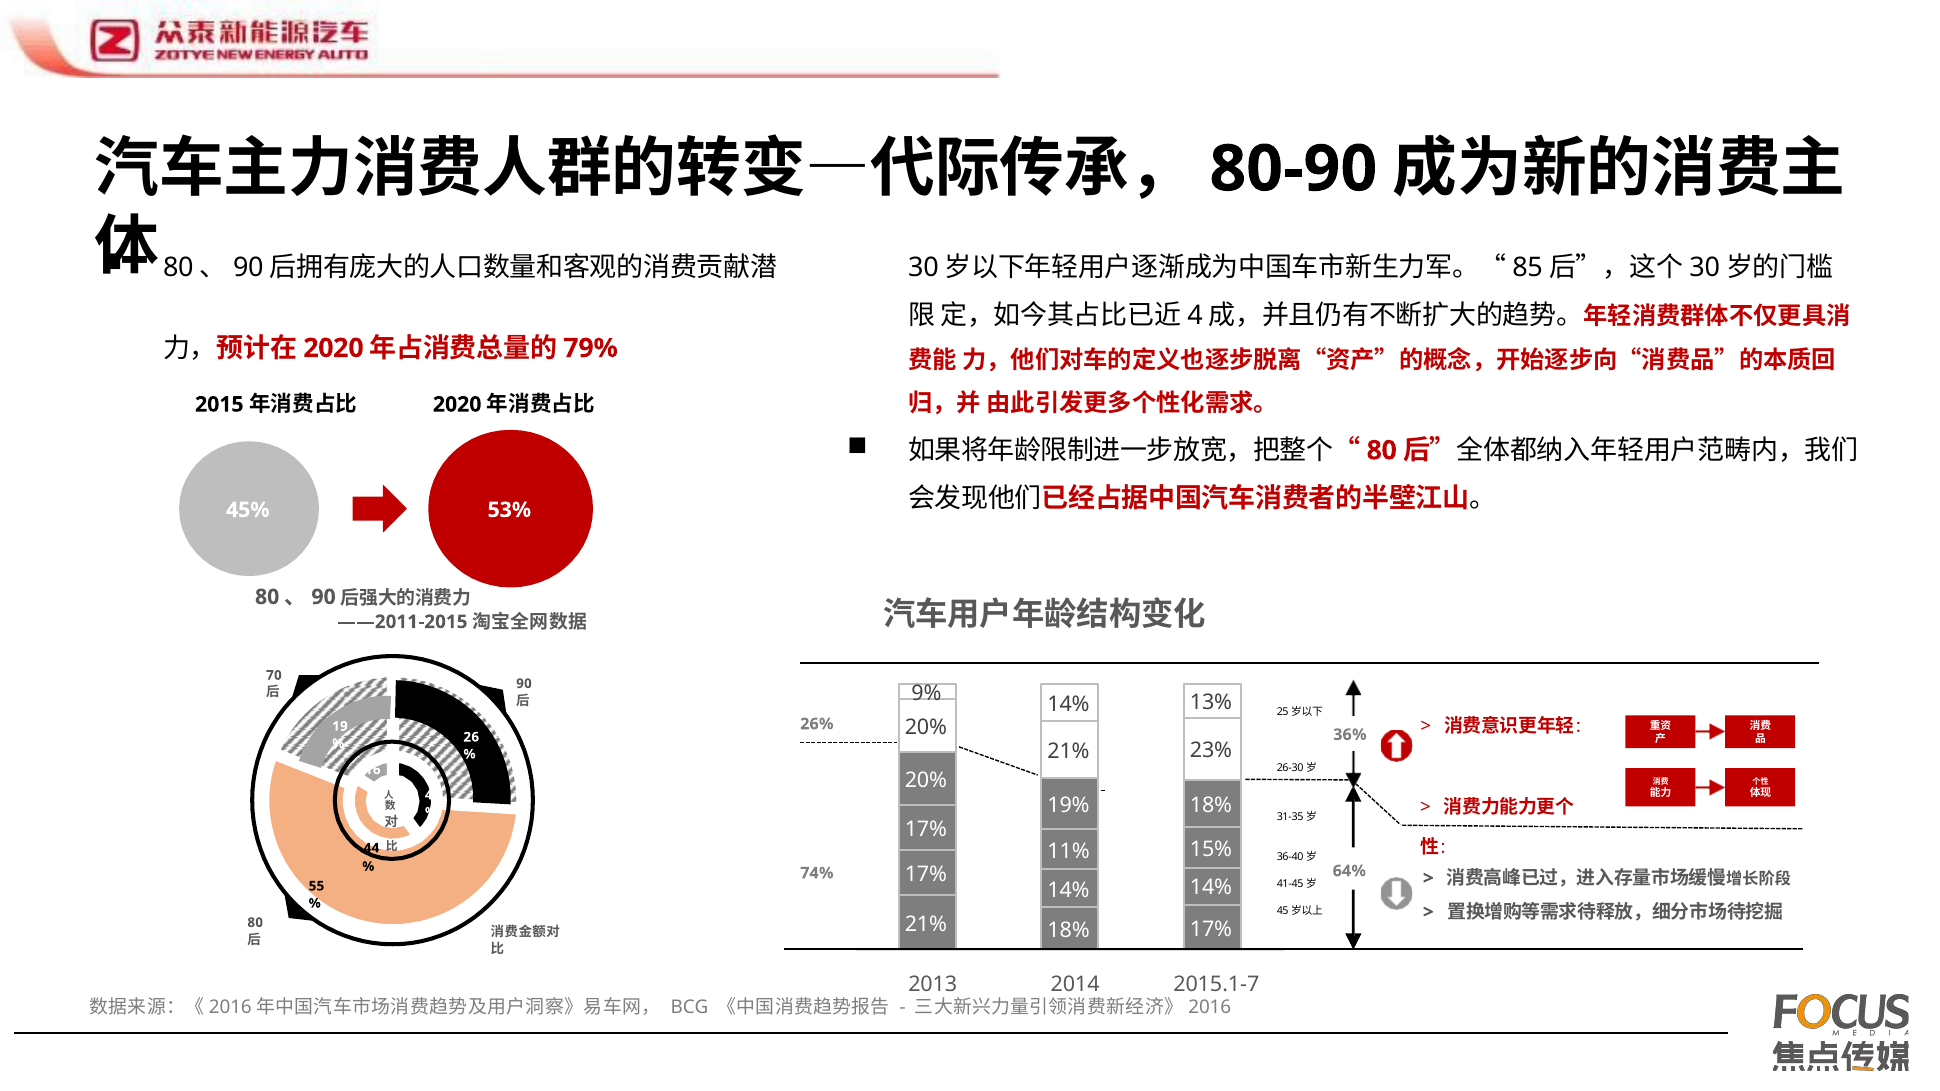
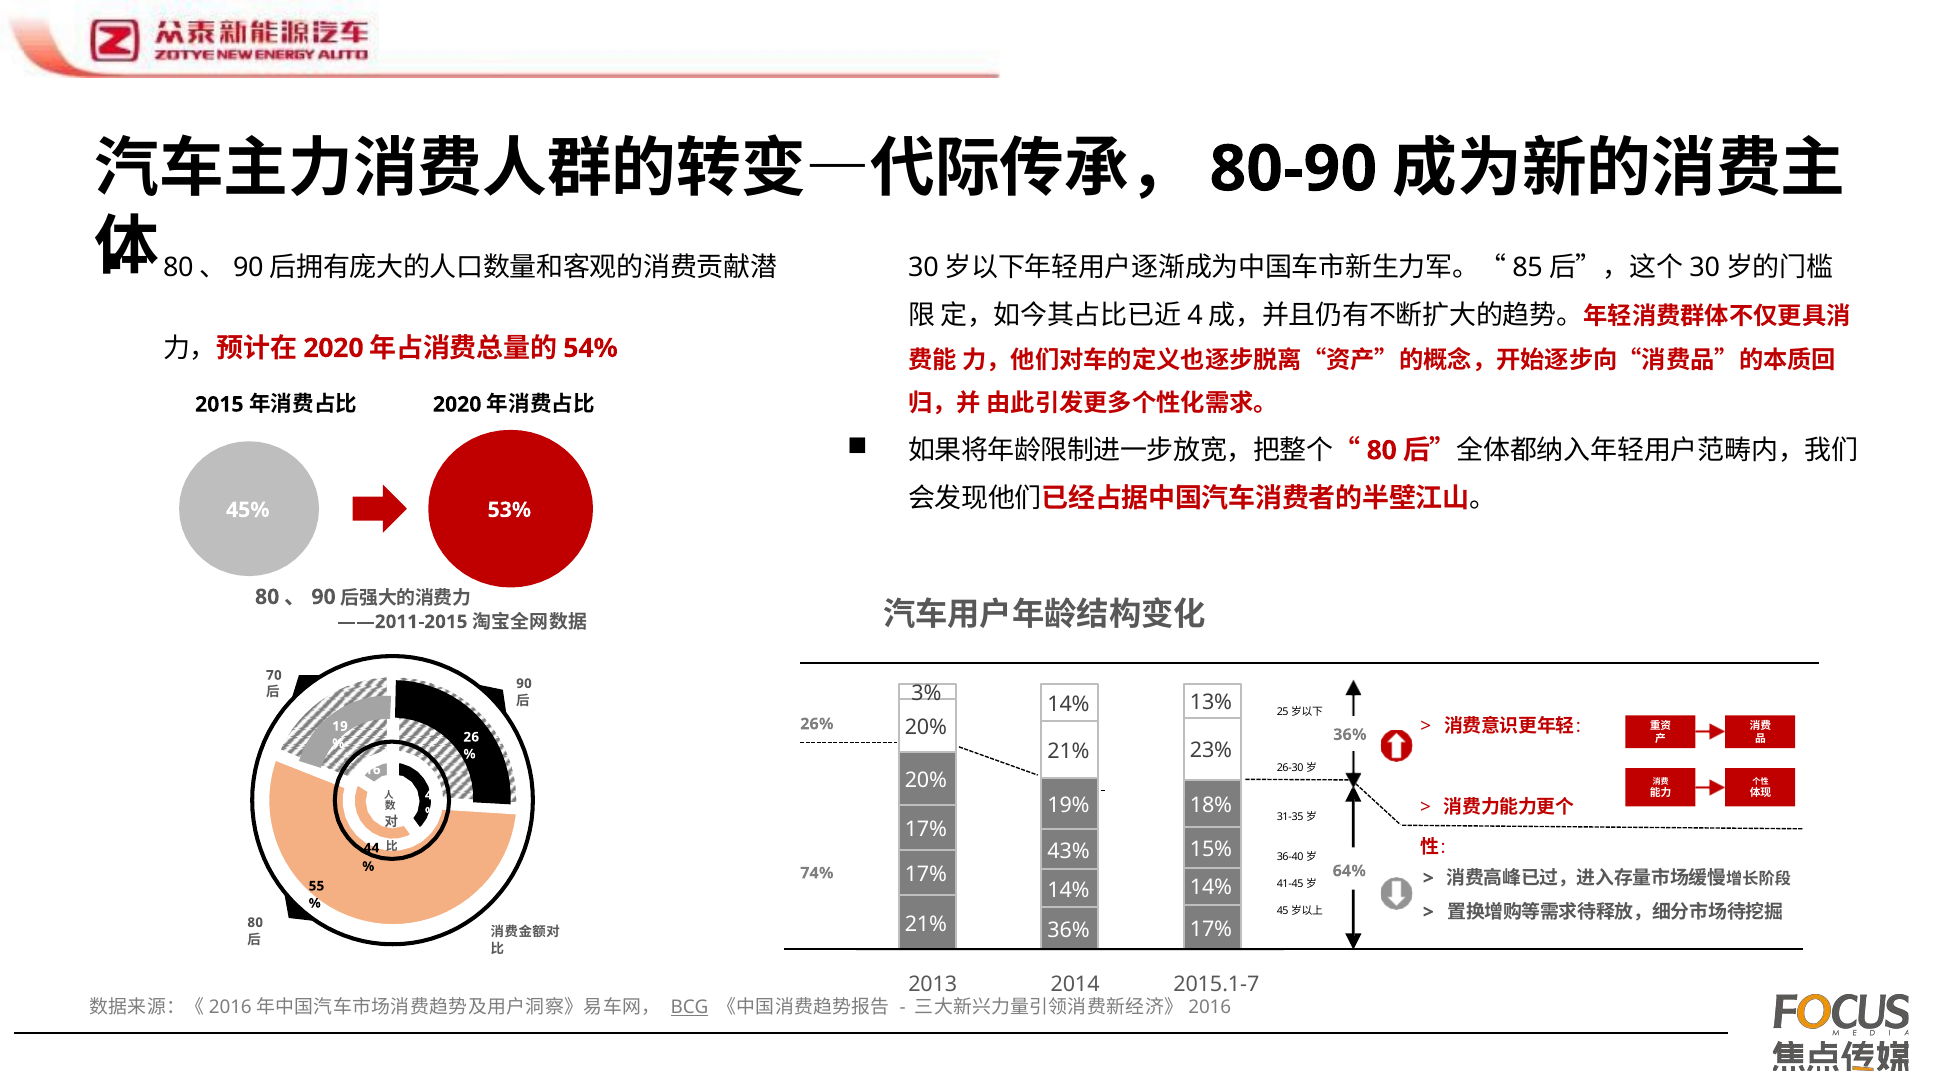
79%: 79% -> 54%
9%: 9% -> 3%
11%: 11% -> 43%
21% 18%: 18% -> 36%
BCG underline: none -> present
